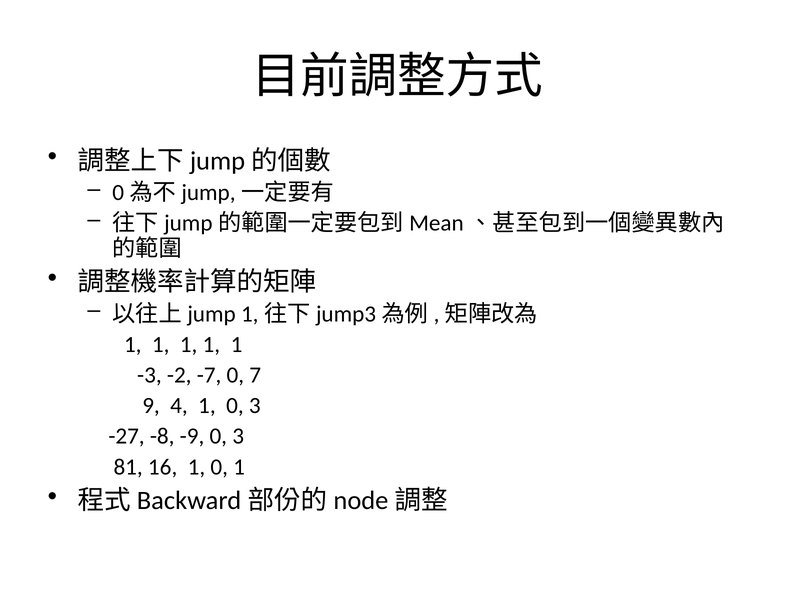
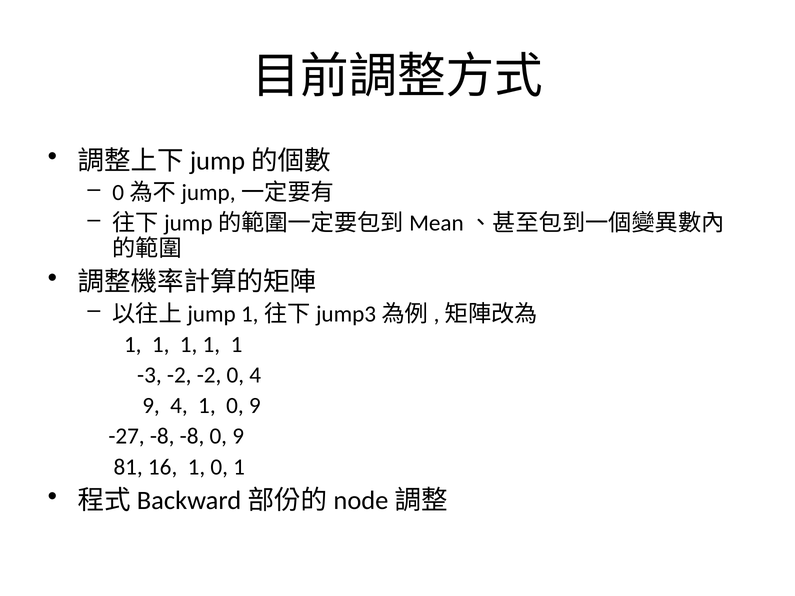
-2 -7: -7 -> -2
0 7: 7 -> 4
1 0 3: 3 -> 9
-8 -9: -9 -> -8
3 at (238, 436): 3 -> 9
